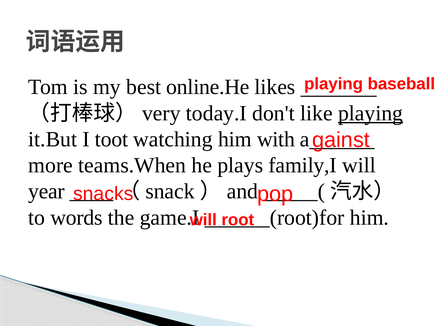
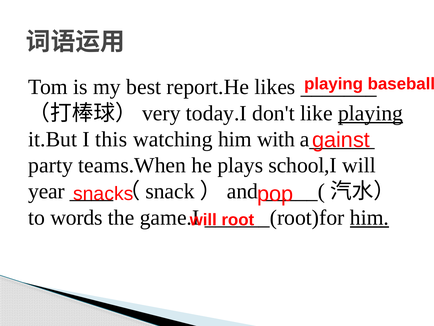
online.He: online.He -> report.He
toot: toot -> this
more: more -> party
family,I: family,I -> school,I
him at (369, 217) underline: none -> present
